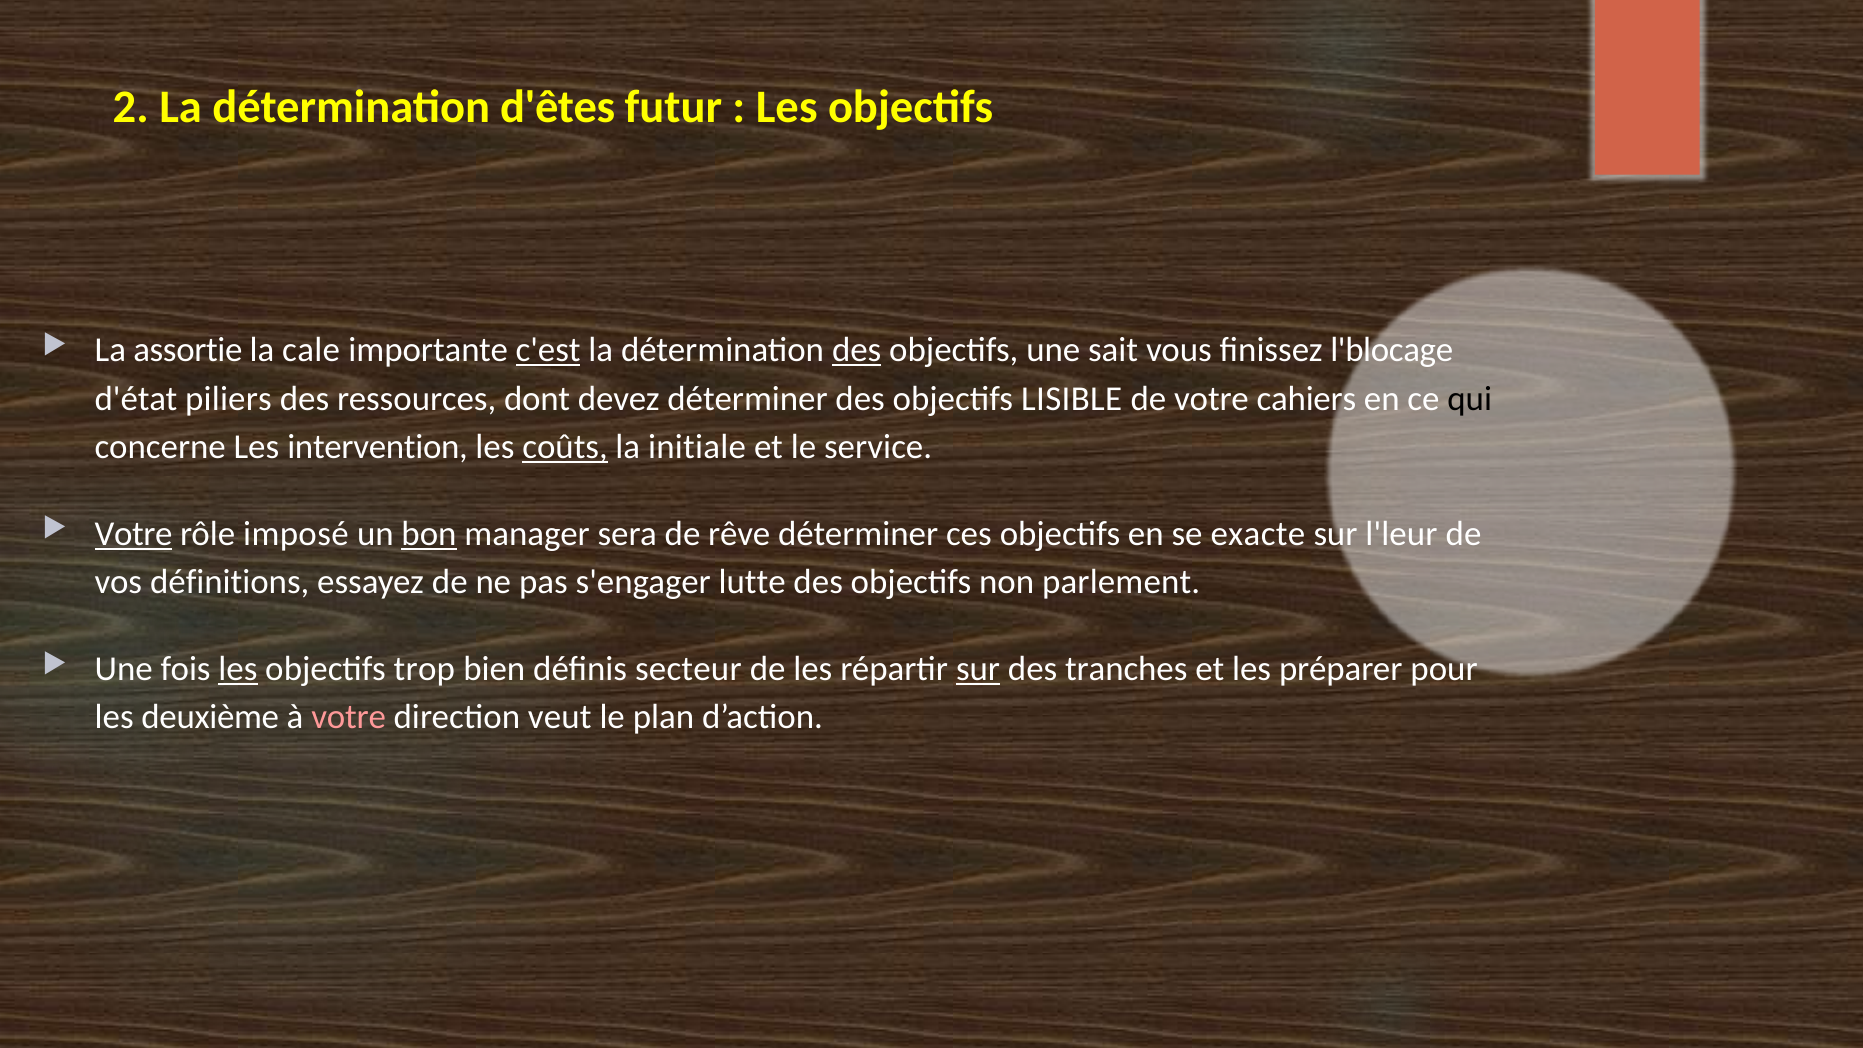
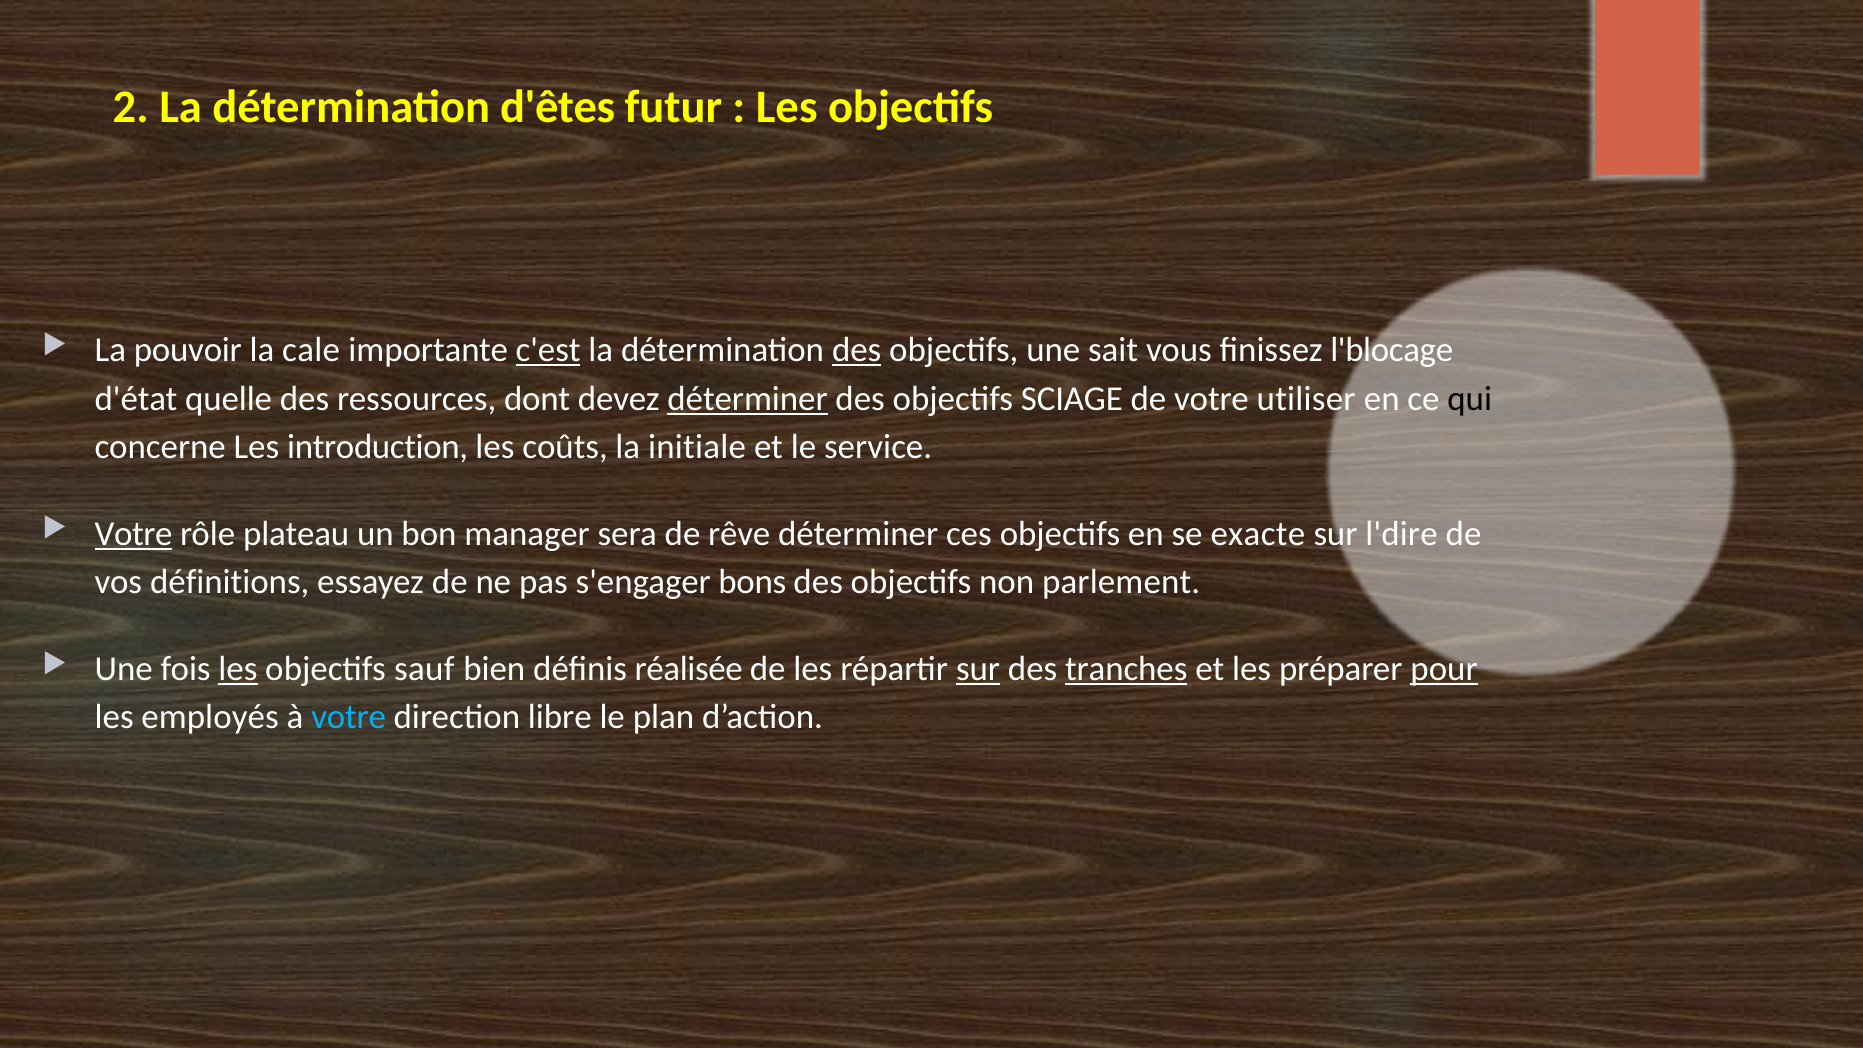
assortie: assortie -> pouvoir
piliers: piliers -> quelle
déterminer at (748, 399) underline: none -> present
LISIBLE: LISIBLE -> SCIAGE
cahiers: cahiers -> utiliser
intervention: intervention -> introduction
coûts underline: present -> none
imposé: imposé -> plateau
bon underline: present -> none
l'leur: l'leur -> l'dire
lutte: lutte -> bons
trop: trop -> sauf
secteur: secteur -> réalisée
tranches underline: none -> present
pour underline: none -> present
deuxième: deuxième -> employés
votre at (349, 717) colour: pink -> light blue
veut: veut -> libre
